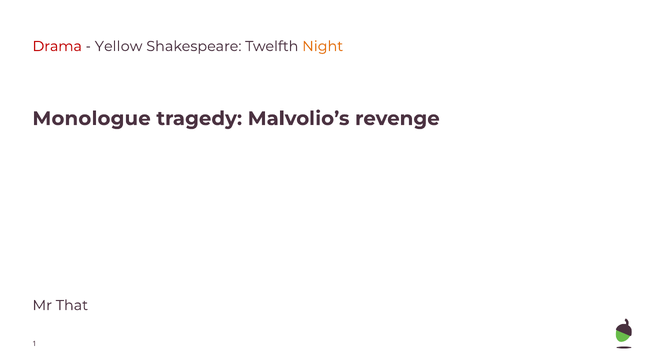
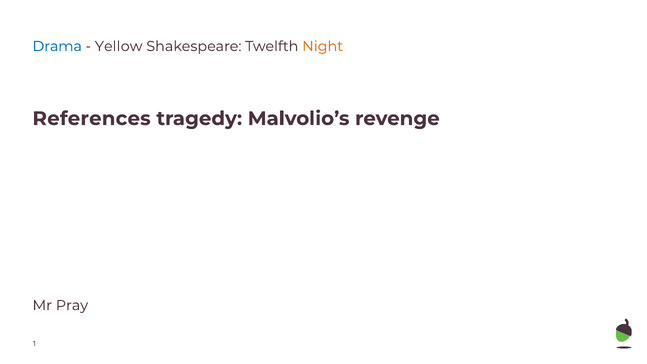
Drama colour: red -> blue
Monologue: Monologue -> References
That: That -> Pray
